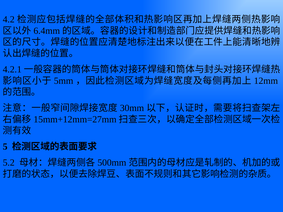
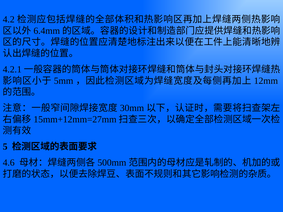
5.2: 5.2 -> 4.6
